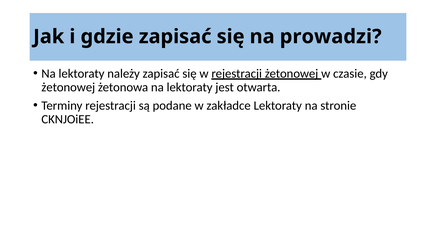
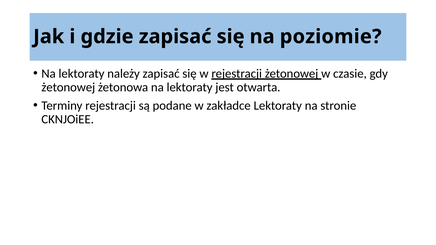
prowadzi: prowadzi -> poziomie
